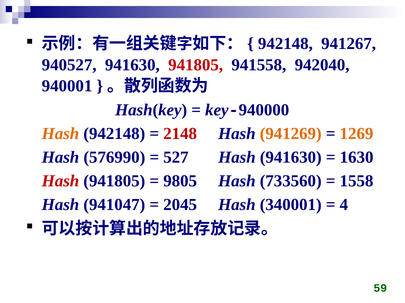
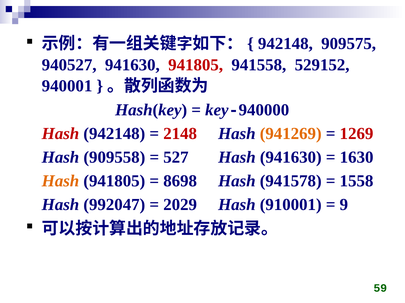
941267: 941267 -> 909575
942040: 942040 -> 529152
Hash at (60, 134) colour: orange -> red
1269 colour: orange -> red
576990: 576990 -> 909558
Hash at (60, 181) colour: red -> orange
9805: 9805 -> 8698
733560: 733560 -> 941578
941047: 941047 -> 992047
2045: 2045 -> 2029
340001: 340001 -> 910001
4: 4 -> 9
